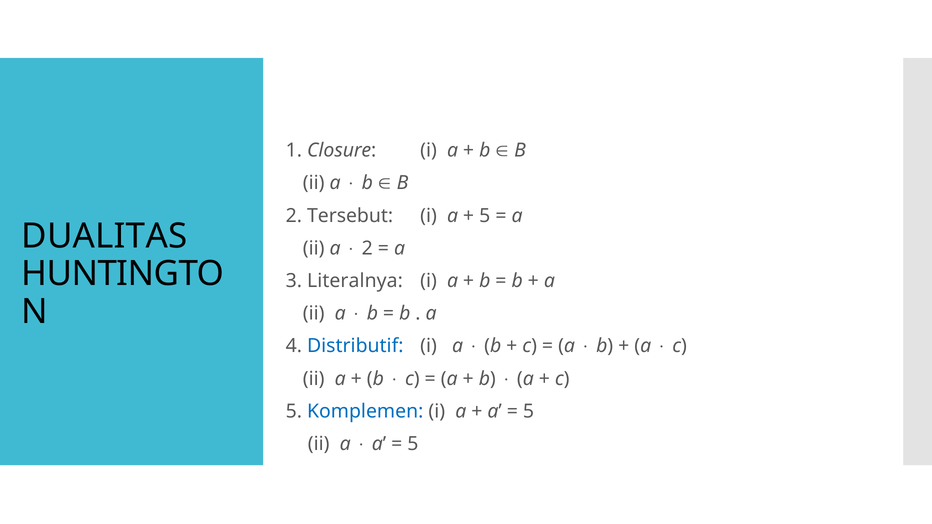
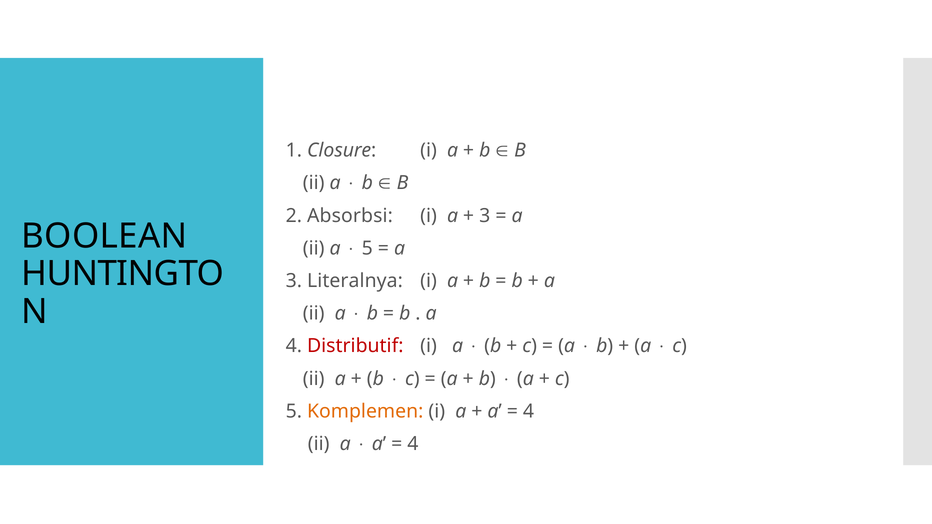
Tersebut: Tersebut -> Absorbsi
5 at (485, 216): 5 -> 3
DUALITAS: DUALITAS -> BOOLEAN
2 at (367, 248): 2 -> 5
Distributif colour: blue -> red
Komplemen colour: blue -> orange
5 at (529, 411): 5 -> 4
5 at (413, 444): 5 -> 4
